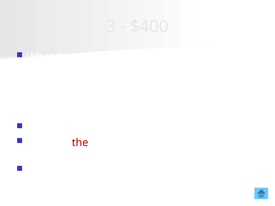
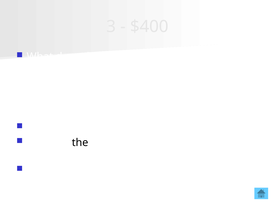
the at (80, 143) colour: red -> black
